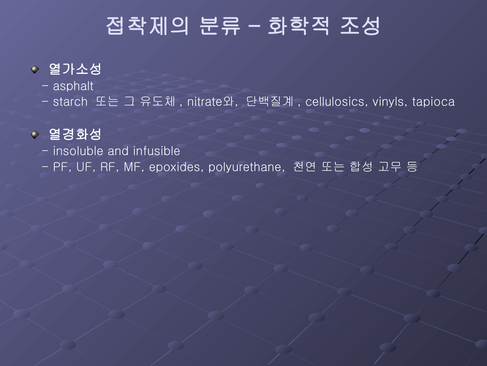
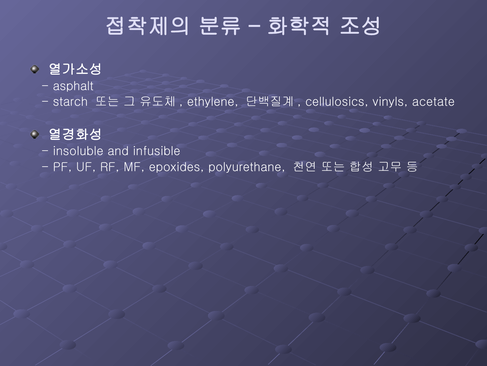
nitrate와: nitrate와 -> ethylene
tapioca: tapioca -> acetate
